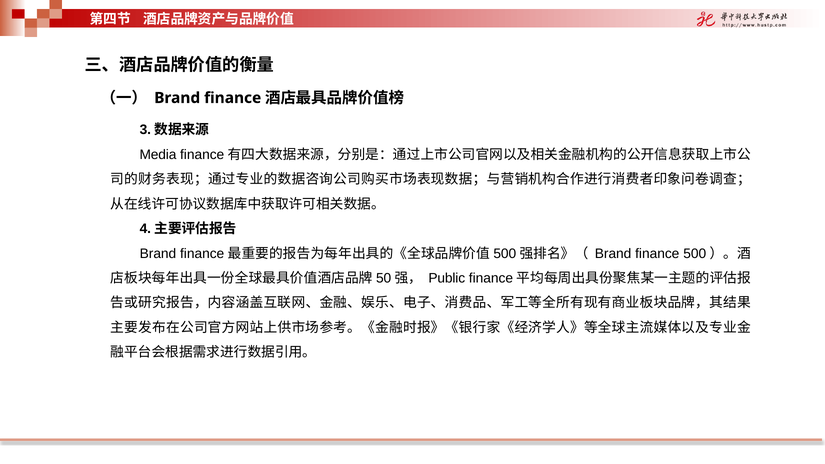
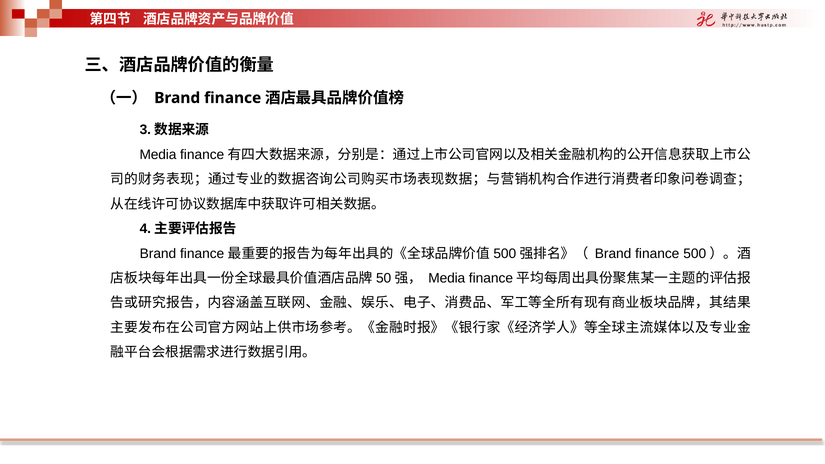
Public at (447, 278): Public -> Media
